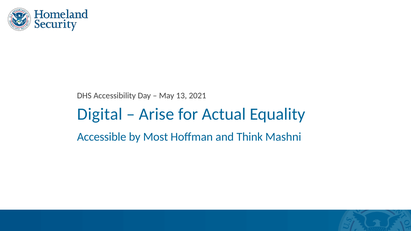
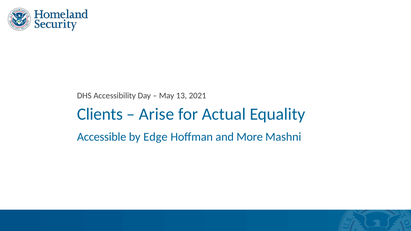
Digital: Digital -> Clients
Most: Most -> Edge
Think: Think -> More
